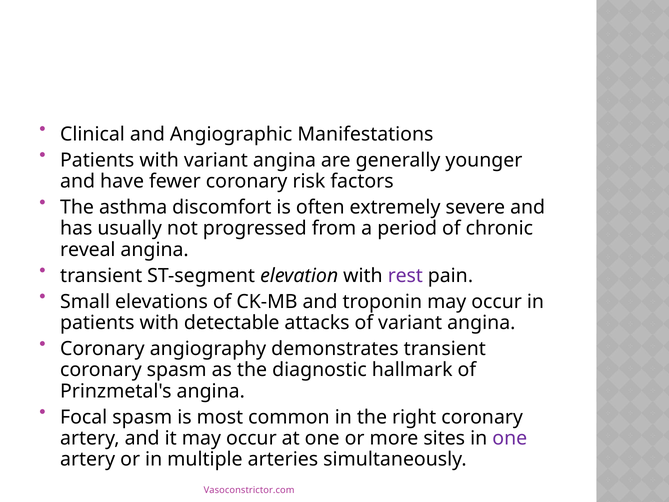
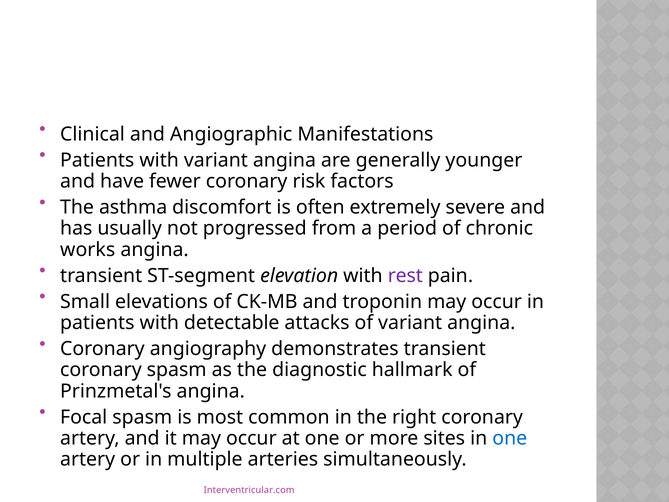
reveal: reveal -> works
one at (510, 438) colour: purple -> blue
Vasoconstrictor.com: Vasoconstrictor.com -> Interventricular.com
